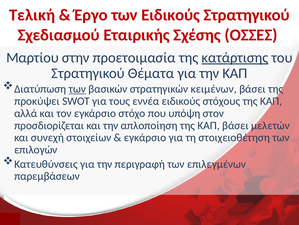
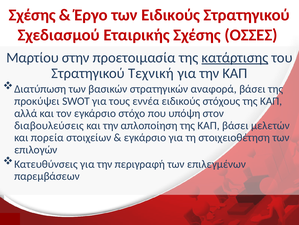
Τελική at (32, 15): Τελική -> Σχέσης
Θέματα: Θέματα -> Τεχνική
των at (77, 89) underline: present -> none
κειμένων: κειμένων -> αναφορά
προσδιορίζεται: προσδιορίζεται -> διαβουλεύσεις
συνεχή: συνεχή -> πορεία
